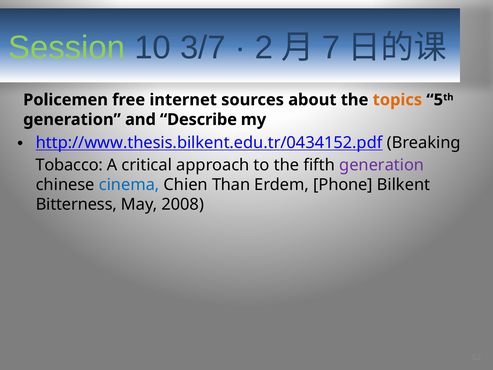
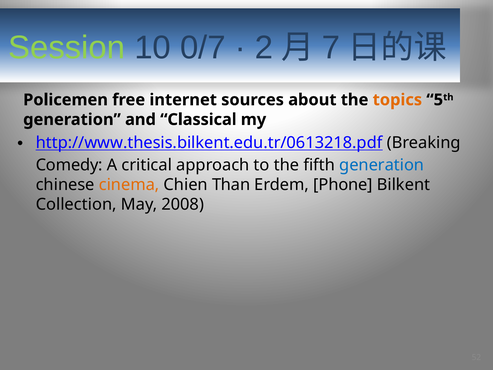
3/7: 3/7 -> 0/7
Describe: Describe -> Classical
http://www.thesis.bilkent.edu.tr/0434152.pdf: http://www.thesis.bilkent.edu.tr/0434152.pdf -> http://www.thesis.bilkent.edu.tr/0613218.pdf
Tobacco: Tobacco -> Comedy
generation at (382, 165) colour: purple -> blue
cinema colour: blue -> orange
Bitterness: Bitterness -> Collection
